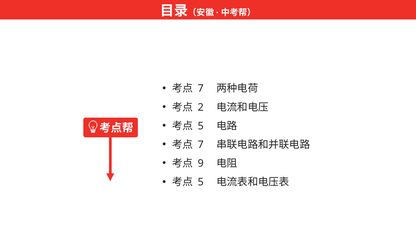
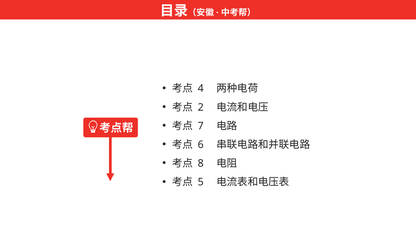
7 at (201, 89): 7 -> 4
5 at (201, 126): 5 -> 7
7 at (201, 145): 7 -> 6
9: 9 -> 8
